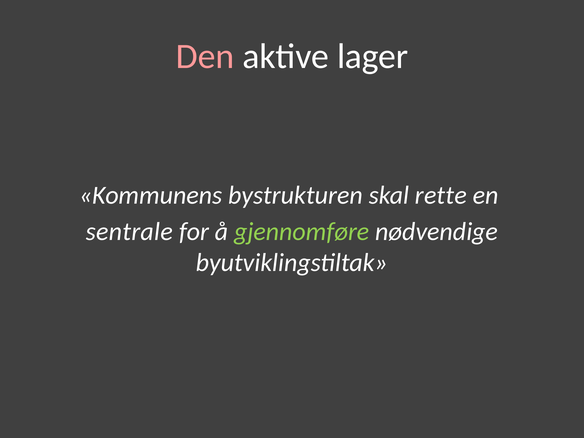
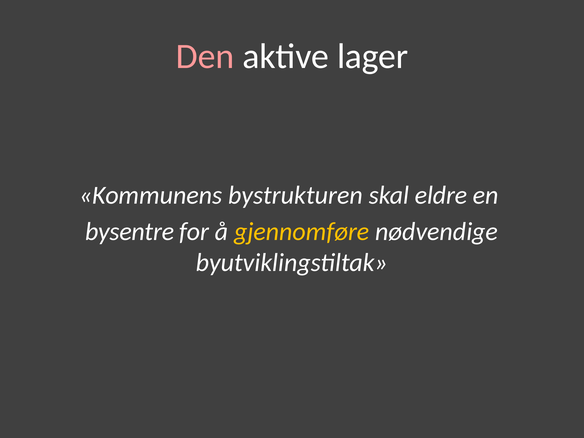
rette: rette -> eldre
sentrale: sentrale -> bysentre
gjennomføre colour: light green -> yellow
